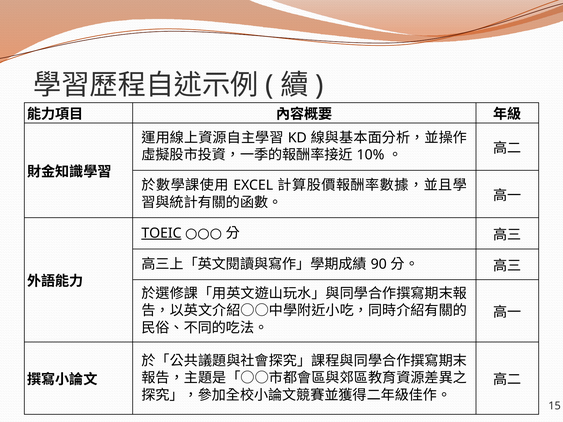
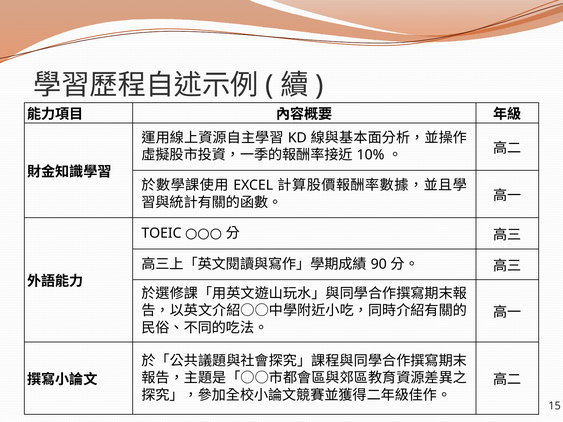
TOEIC underline: present -> none
